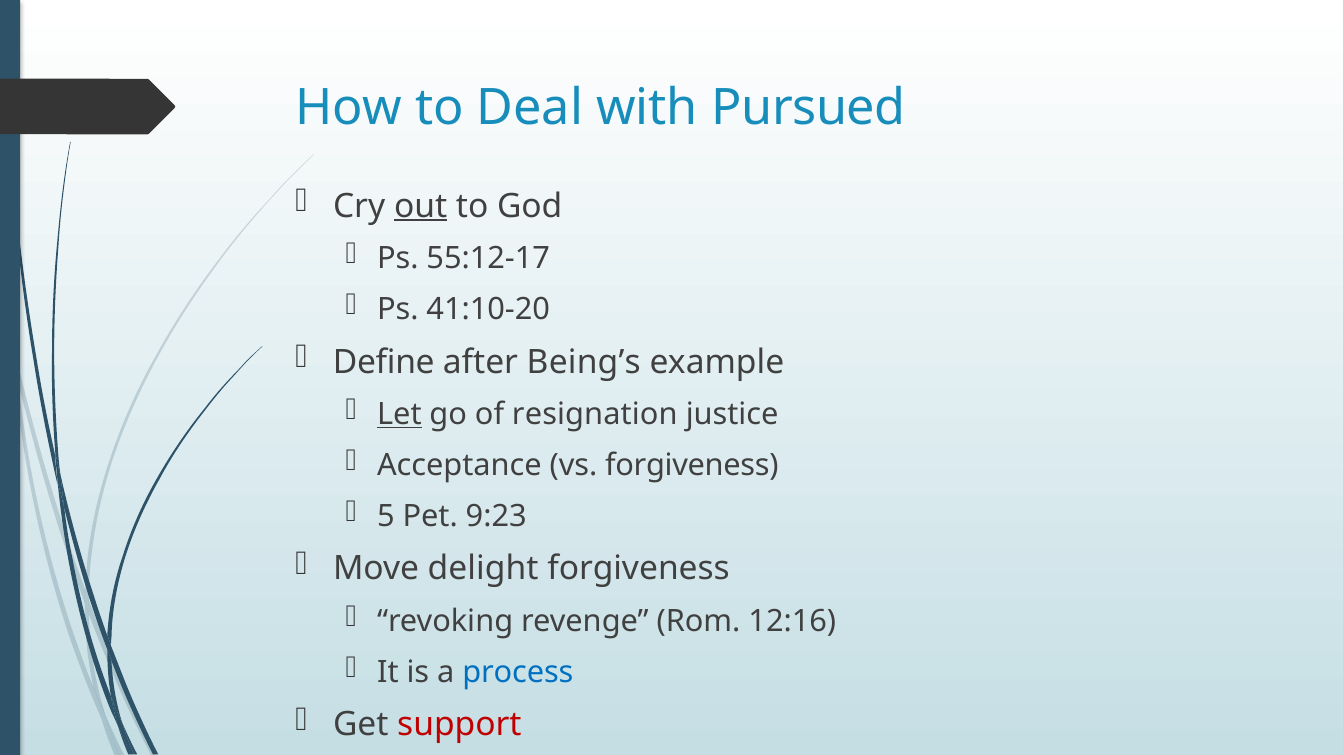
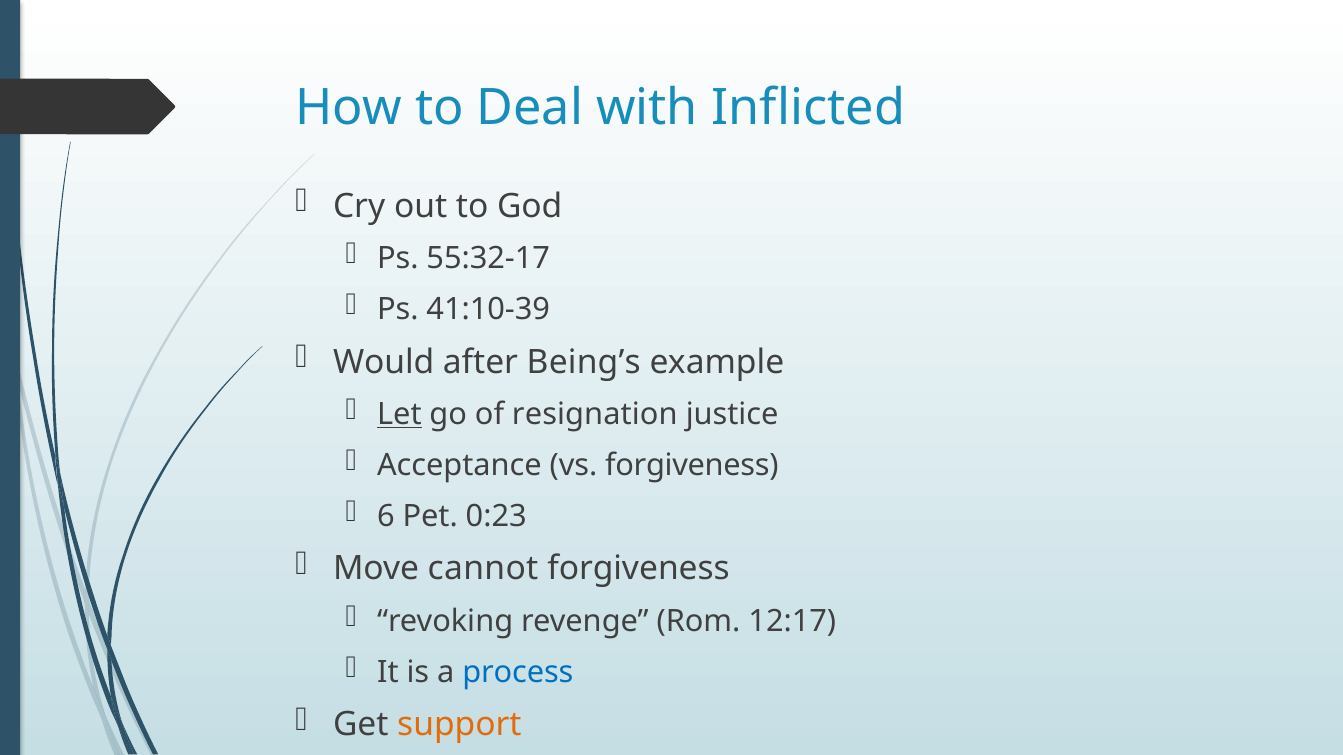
Pursued: Pursued -> Inflicted
out underline: present -> none
55:12-17: 55:12-17 -> 55:32-17
41:10-20: 41:10-20 -> 41:10-39
Define: Define -> Would
5: 5 -> 6
9:23: 9:23 -> 0:23
delight: delight -> cannot
12:16: 12:16 -> 12:17
support colour: red -> orange
